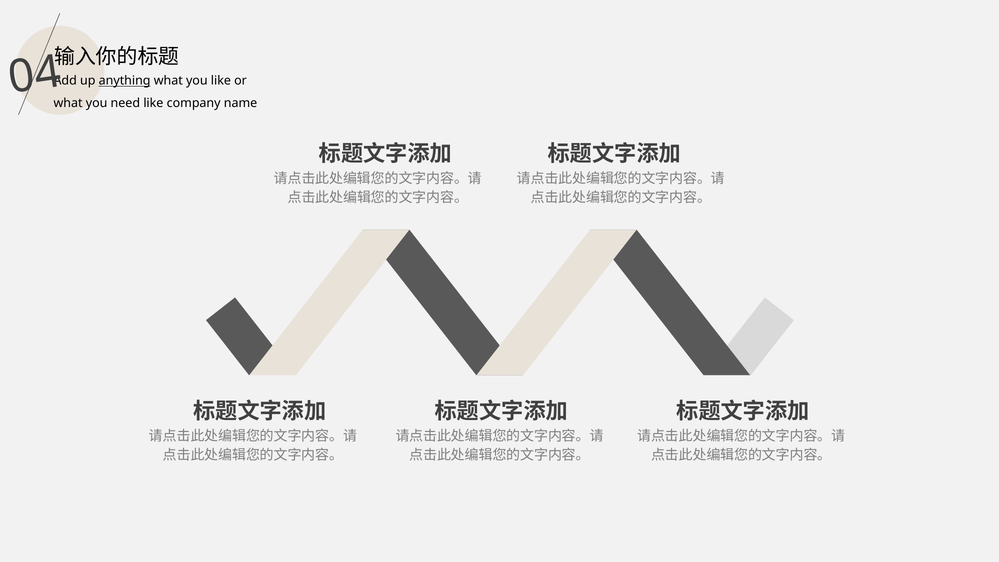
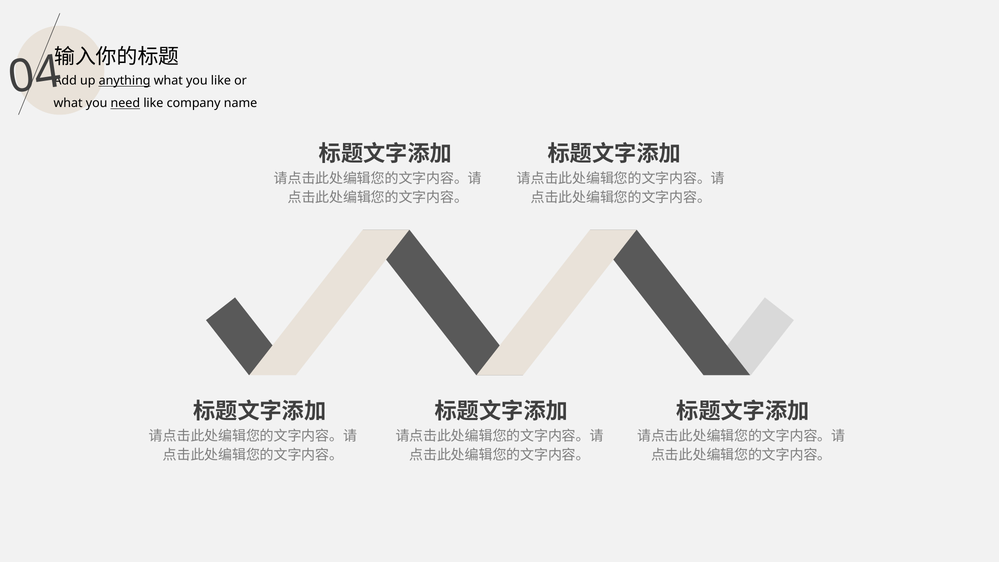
need underline: none -> present
